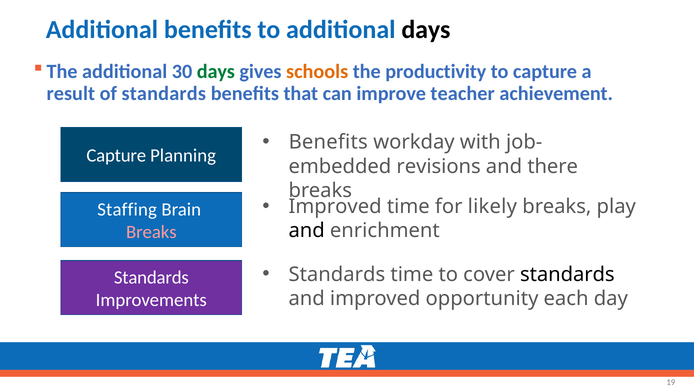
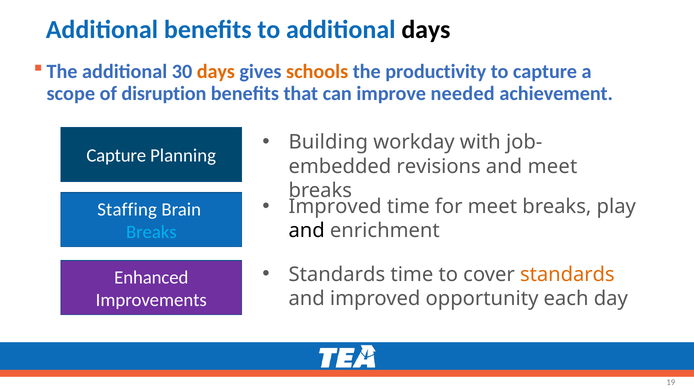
days at (216, 72) colour: green -> orange
result: result -> scope
of standards: standards -> disruption
teacher: teacher -> needed
Benefits at (328, 142): Benefits -> Building
and there: there -> meet
for likely: likely -> meet
Breaks at (151, 232) colour: pink -> light blue
standards at (567, 275) colour: black -> orange
Standards at (151, 278): Standards -> Enhanced
